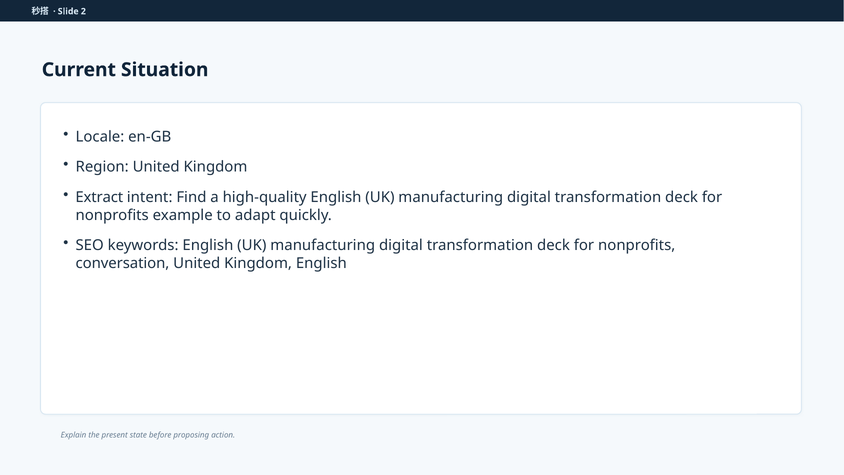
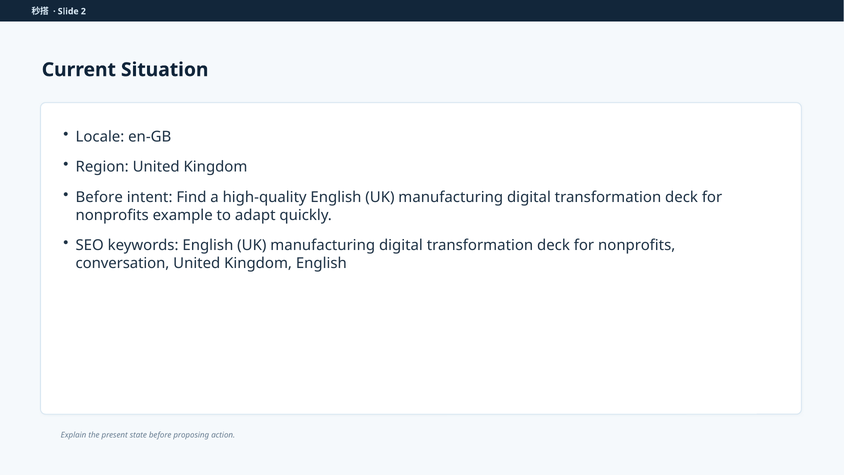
Extract at (99, 197): Extract -> Before
